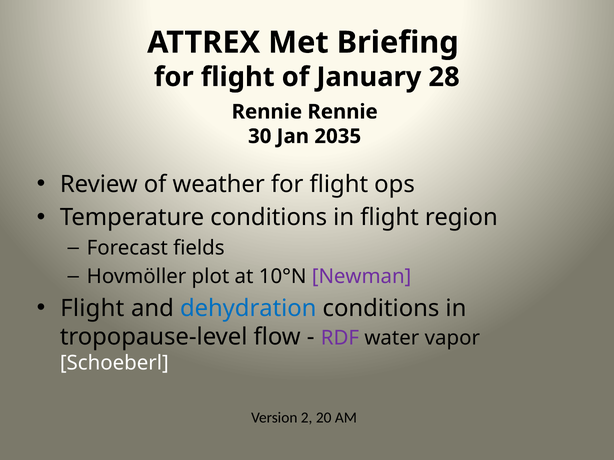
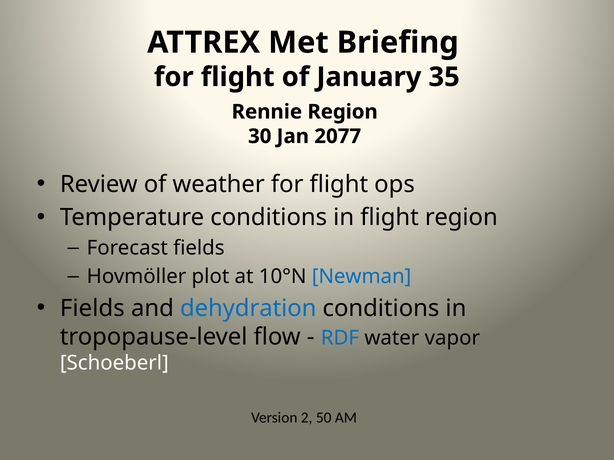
28: 28 -> 35
Rennie Rennie: Rennie -> Region
2035: 2035 -> 2077
Newman colour: purple -> blue
Flight at (92, 308): Flight -> Fields
RDF colour: purple -> blue
20: 20 -> 50
